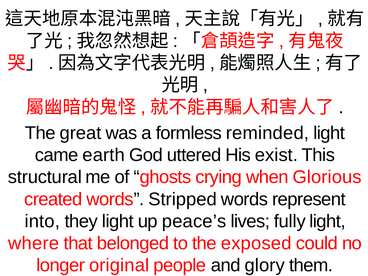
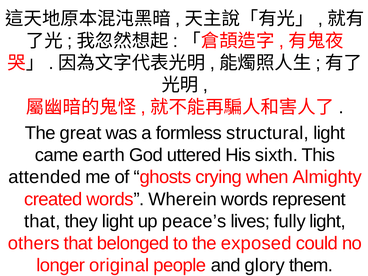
reminded: reminded -> structural
exist: exist -> sixth
structural: structural -> attended
Glorious: Glorious -> Almighty
Stripped: Stripped -> Wherein
into at (42, 221): into -> that
where: where -> others
